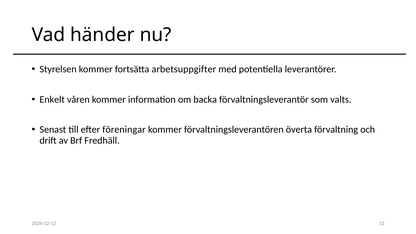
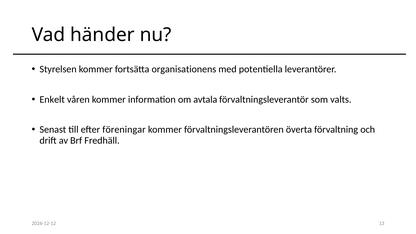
arbetsuppgifter: arbetsuppgifter -> organisationens
backa: backa -> avtala
